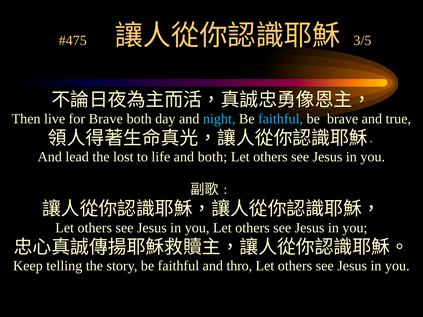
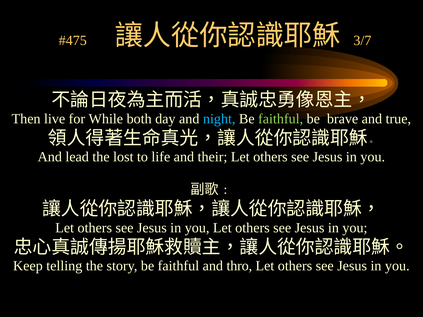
3/5: 3/5 -> 3/7
for Brave: Brave -> While
faithful at (281, 119) colour: light blue -> light green
and both: both -> their
